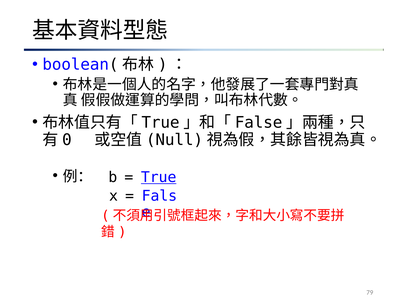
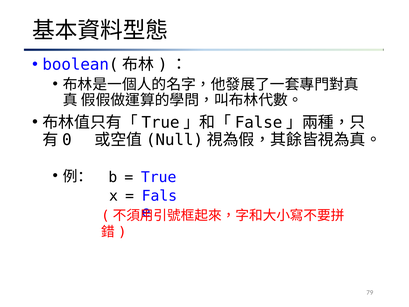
True underline: present -> none
